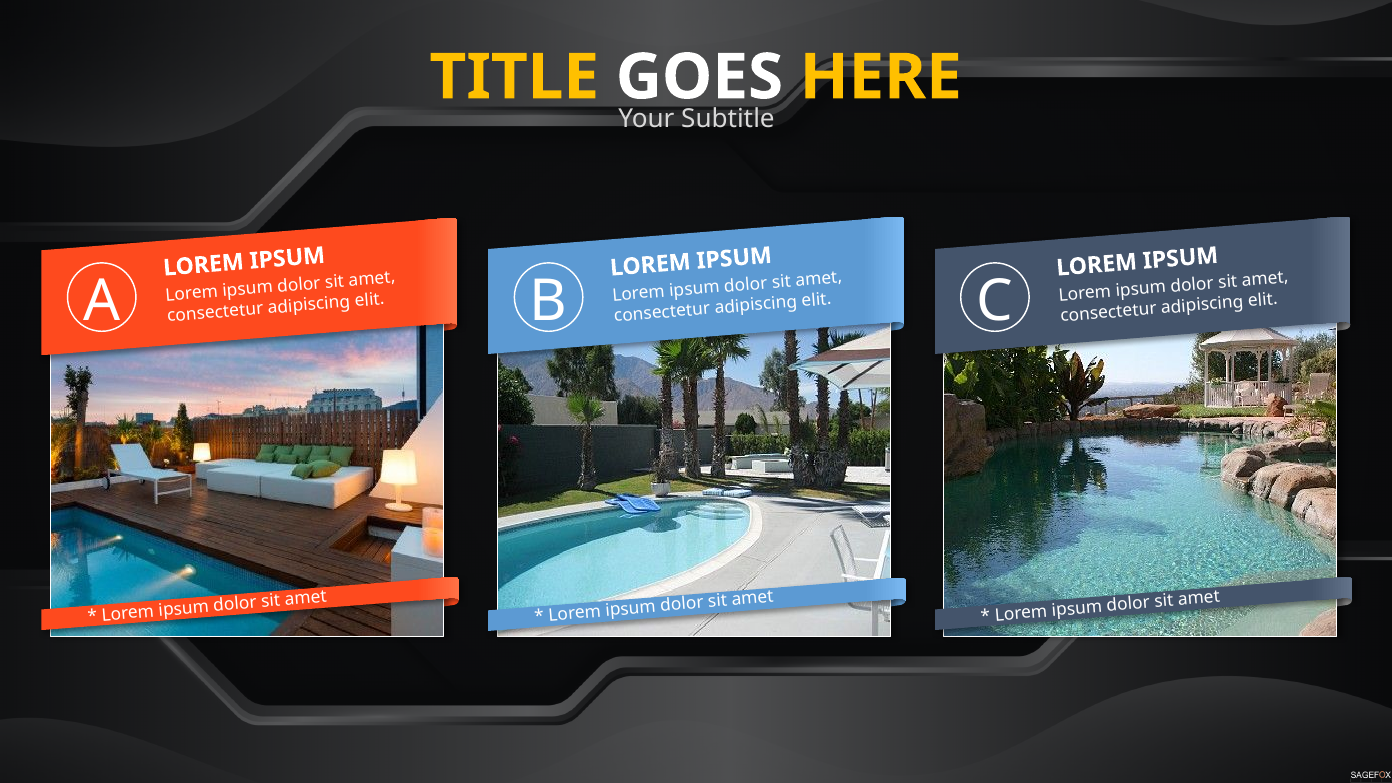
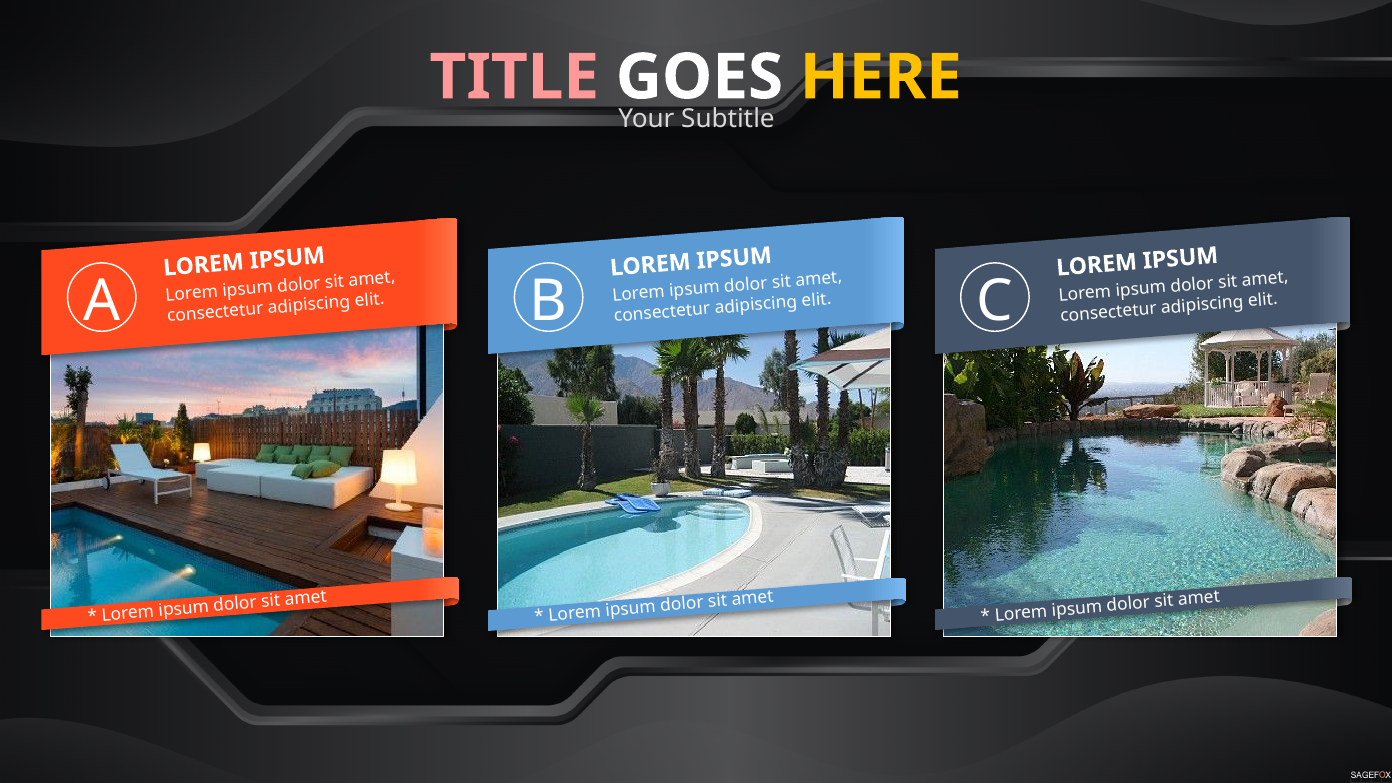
TITLE colour: yellow -> pink
